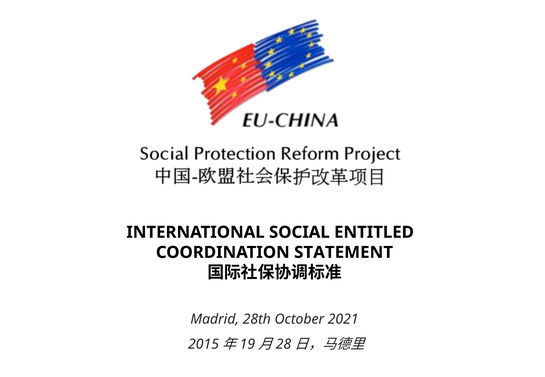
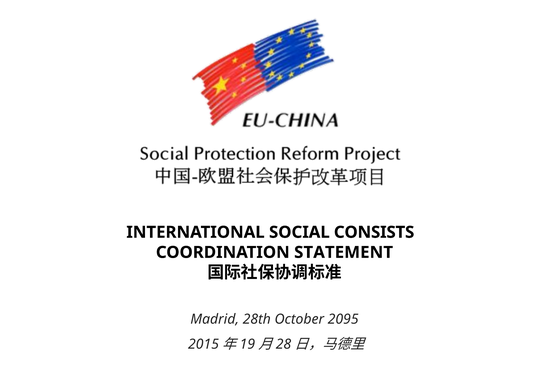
ENTITLED: ENTITLED -> CONSISTS
2021: 2021 -> 2095
